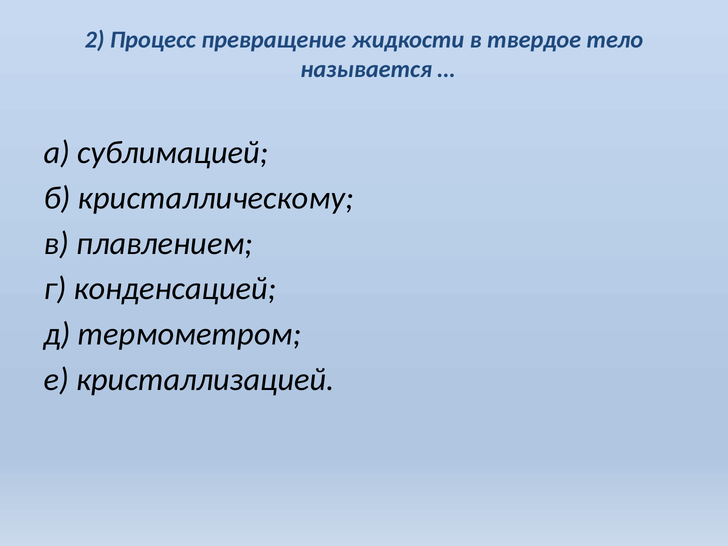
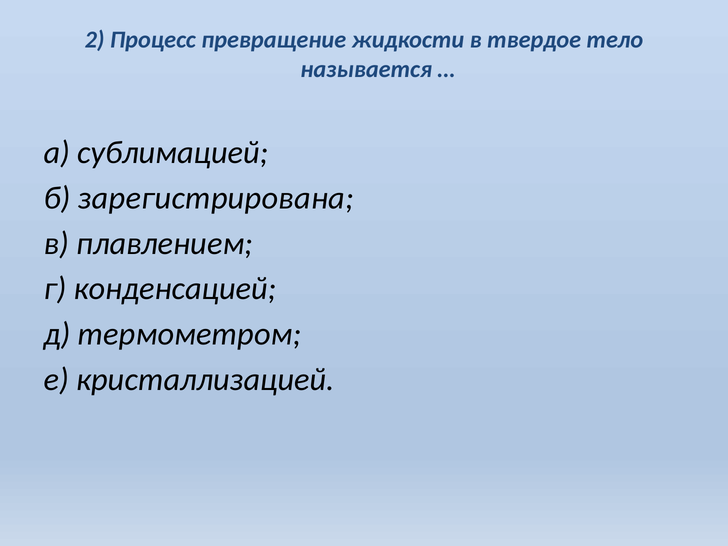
кристаллическому: кристаллическому -> зарегистрирована
